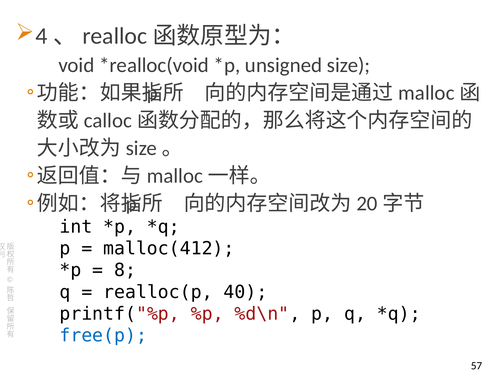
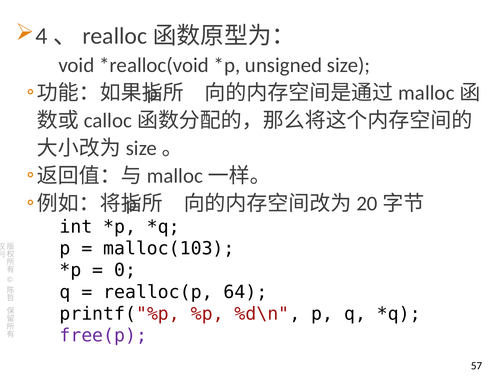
malloc(412: malloc(412 -> malloc(103
8: 8 -> 0
40: 40 -> 64
free(p colour: blue -> purple
